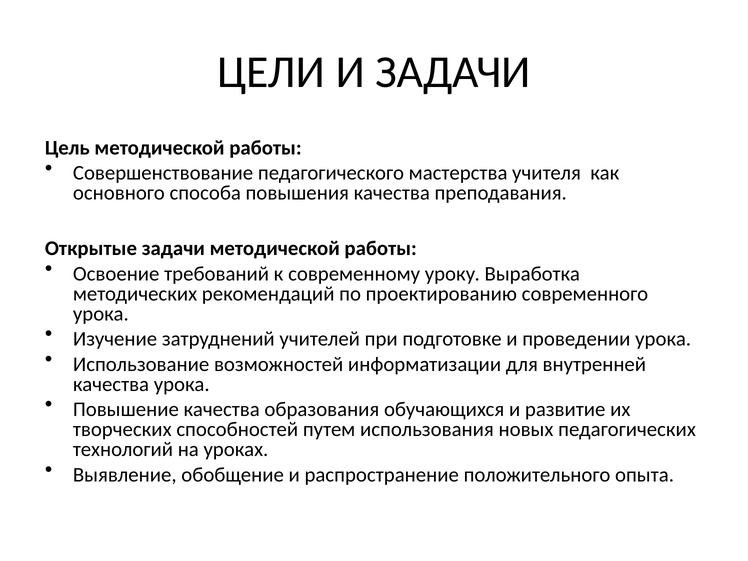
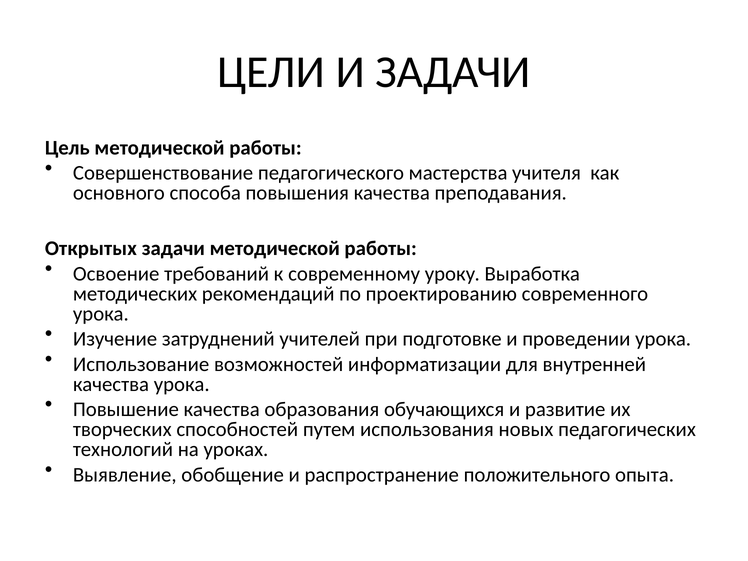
Открытые: Открытые -> Открытых
